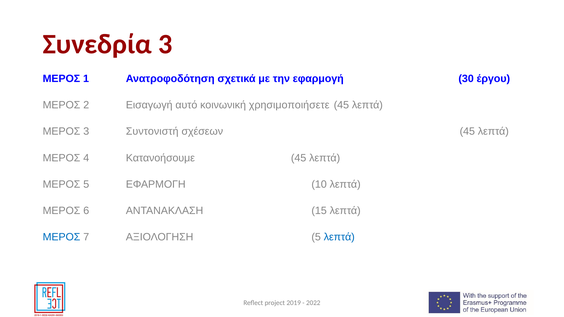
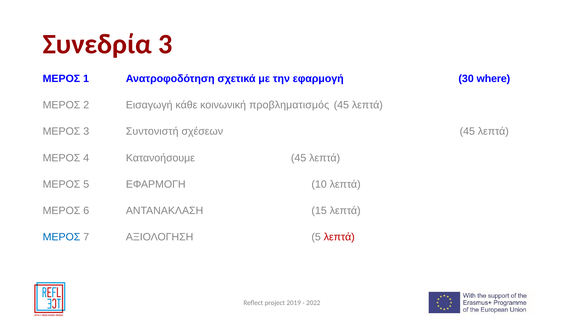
έργου: έργου -> where
αυτό: αυτό -> κάθε
χρησιμοποιήσετε: χρησιμοποιήσετε -> προβληματισμός
λεπτά at (339, 237) colour: blue -> red
